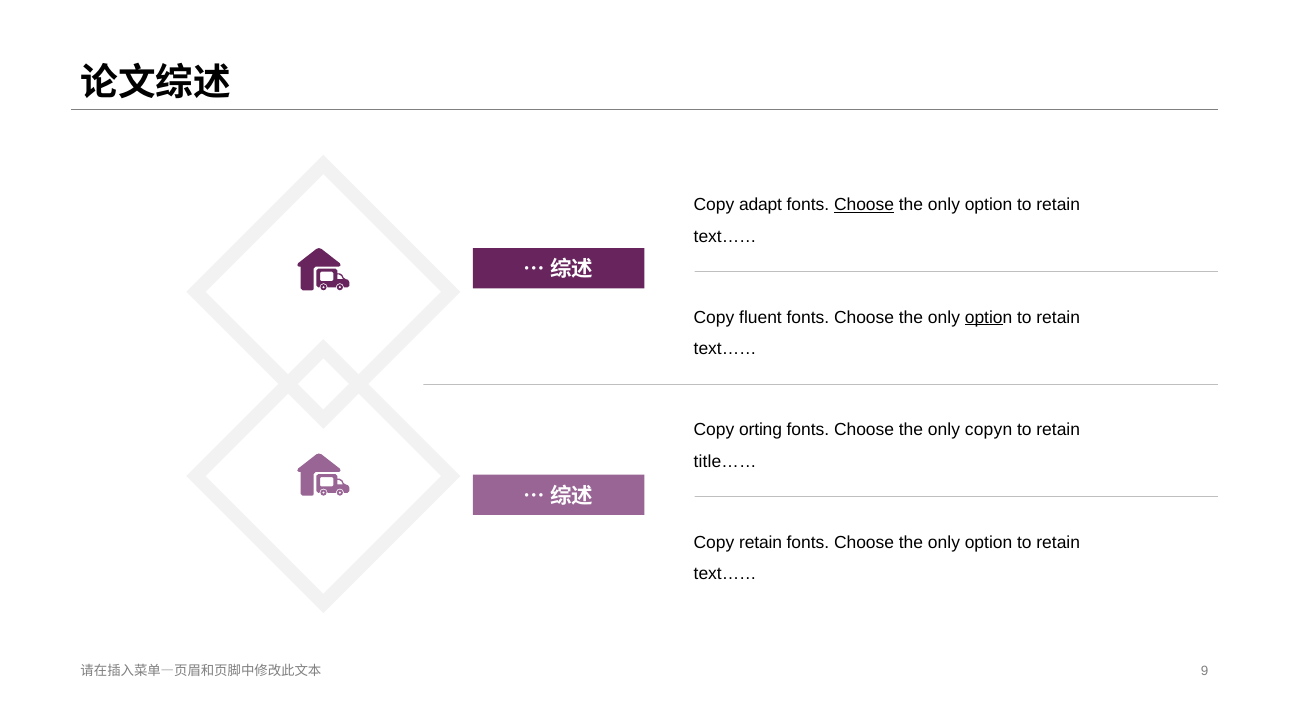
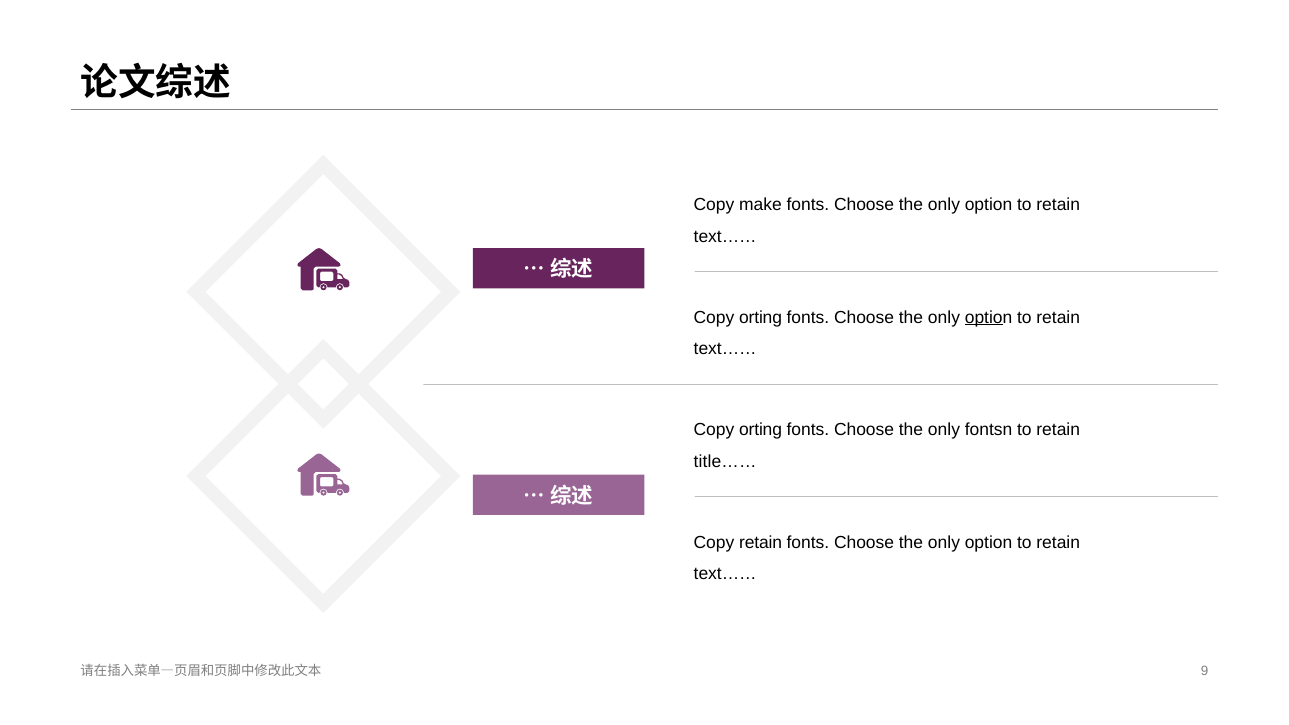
adapt: adapt -> make
Choose at (864, 205) underline: present -> none
fluent at (761, 317): fluent -> orting
only copy: copy -> fonts
